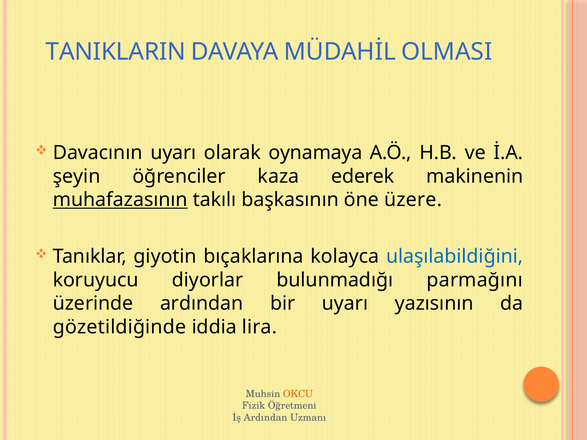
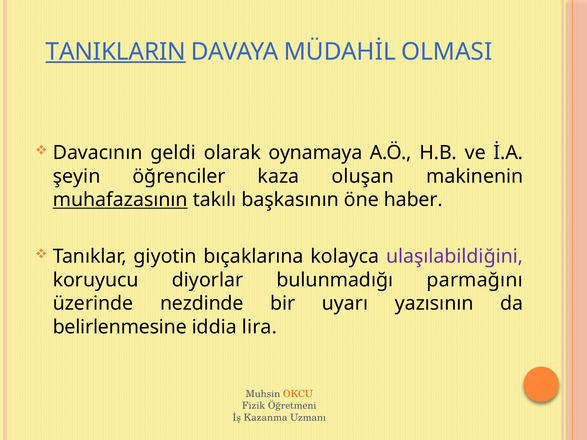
TANIKLARIN underline: none -> present
Davacının uyarı: uyarı -> geldi
ederek: ederek -> oluşan
üzere: üzere -> haber
ulaşılabildiğini colour: blue -> purple
üzerinde ardından: ardından -> nezdinde
gözetildiğinde: gözetildiğinde -> belirlenmesine
İş Ardından: Ardından -> Kazanma
